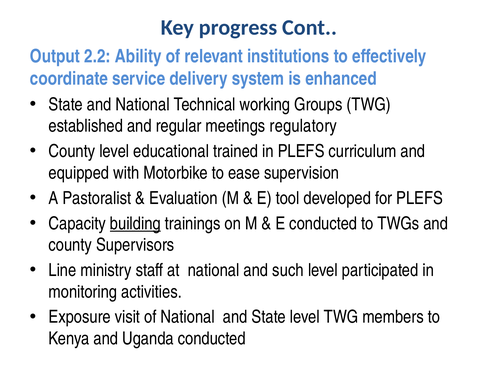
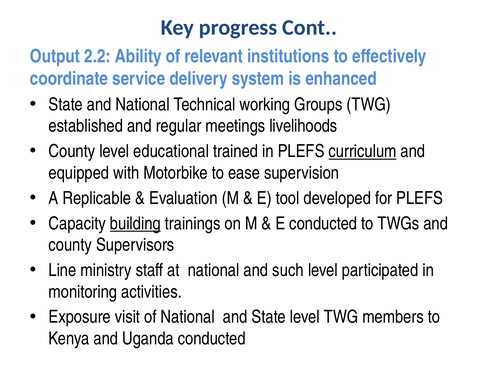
regulatory: regulatory -> livelihoods
curriculum underline: none -> present
Pastoralist: Pastoralist -> Replicable
